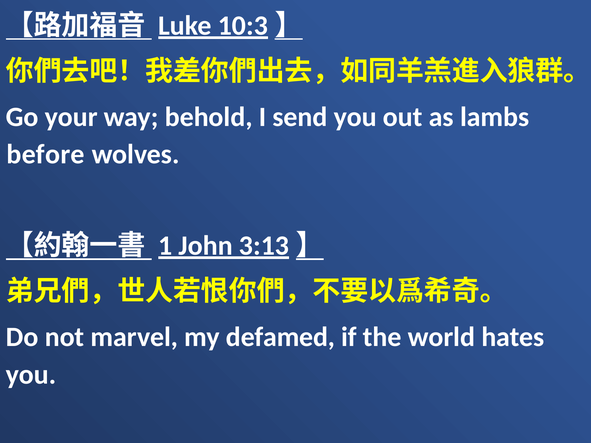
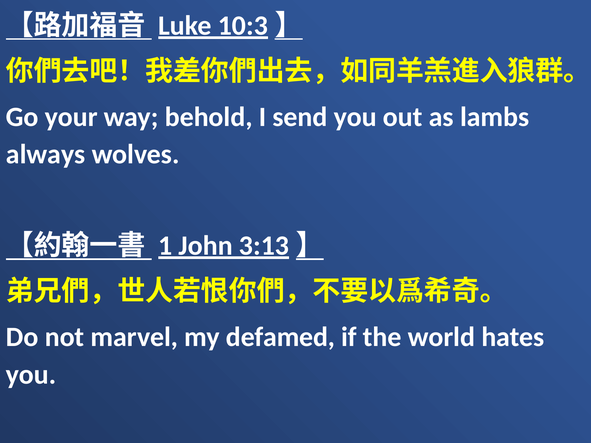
before: before -> always
